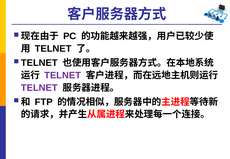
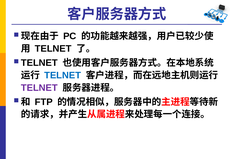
TELNET at (63, 75) colour: purple -> blue
